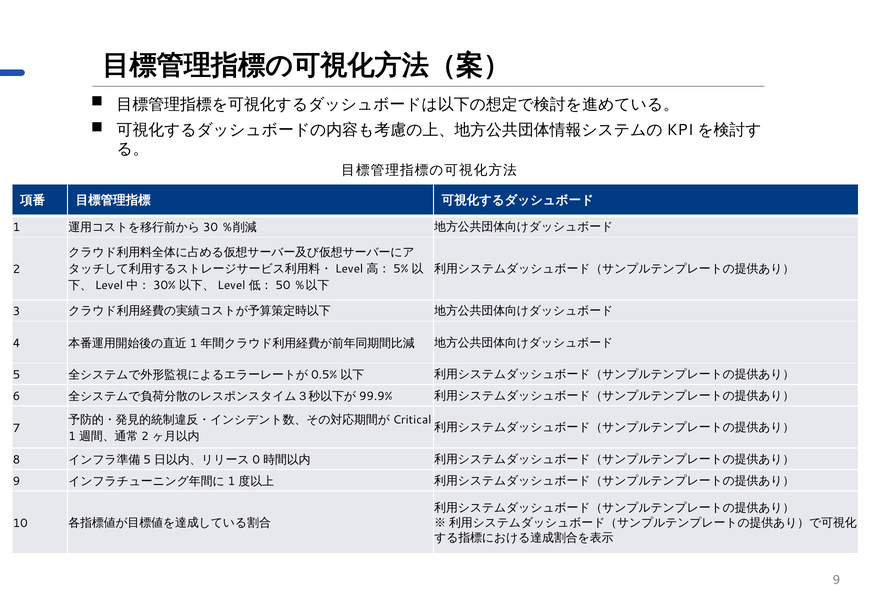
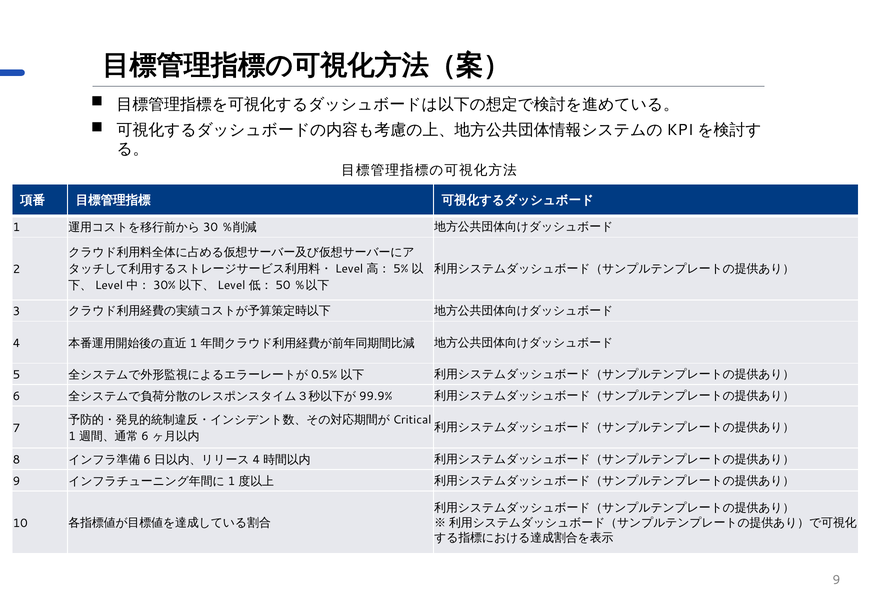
2 at (145, 436): 2 -> 6
5 at (147, 459): 5 -> 6
0 at (256, 459): 0 -> 4
